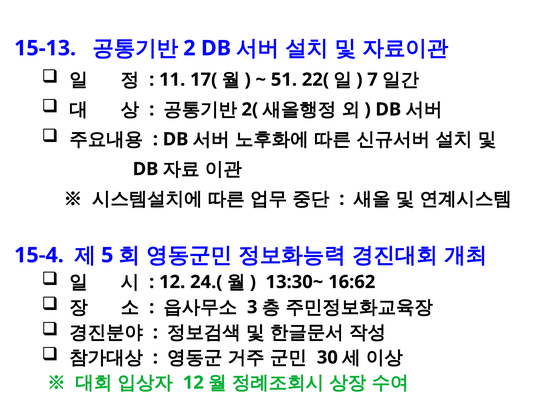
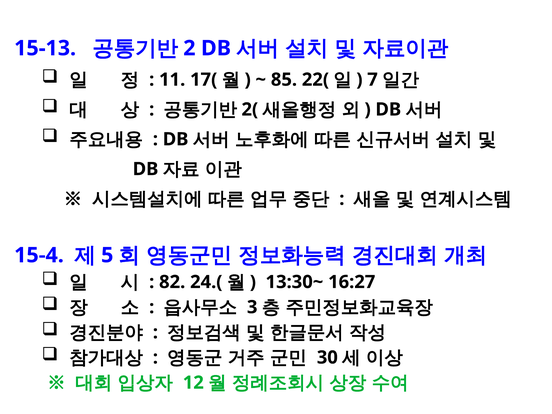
51: 51 -> 85
12 at (172, 282): 12 -> 82
16:62: 16:62 -> 16:27
